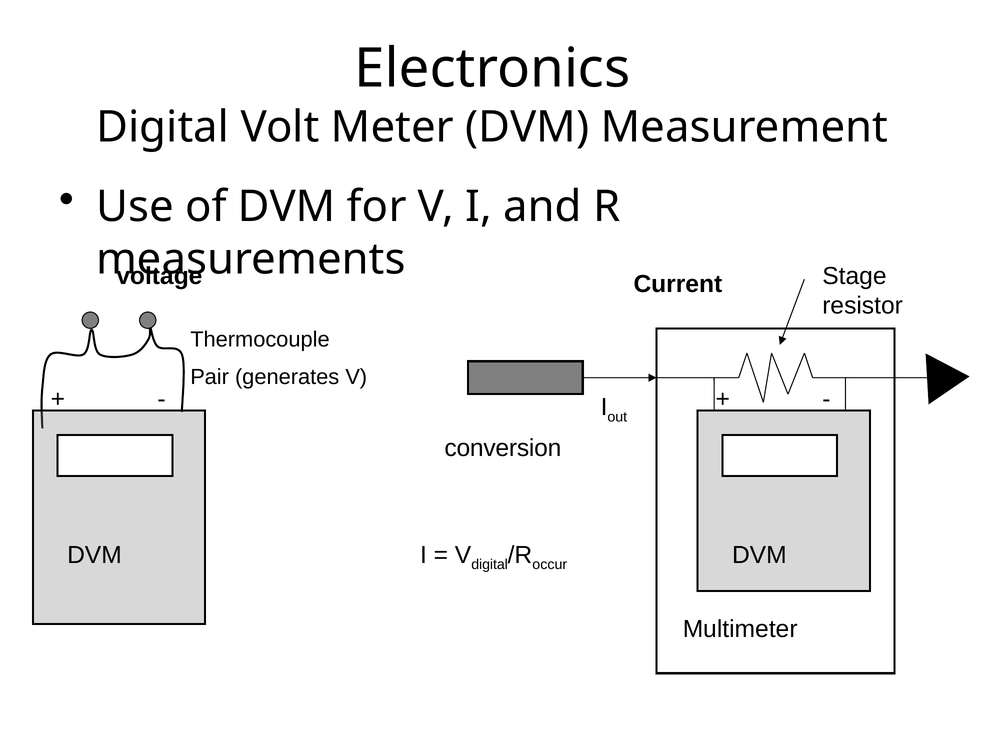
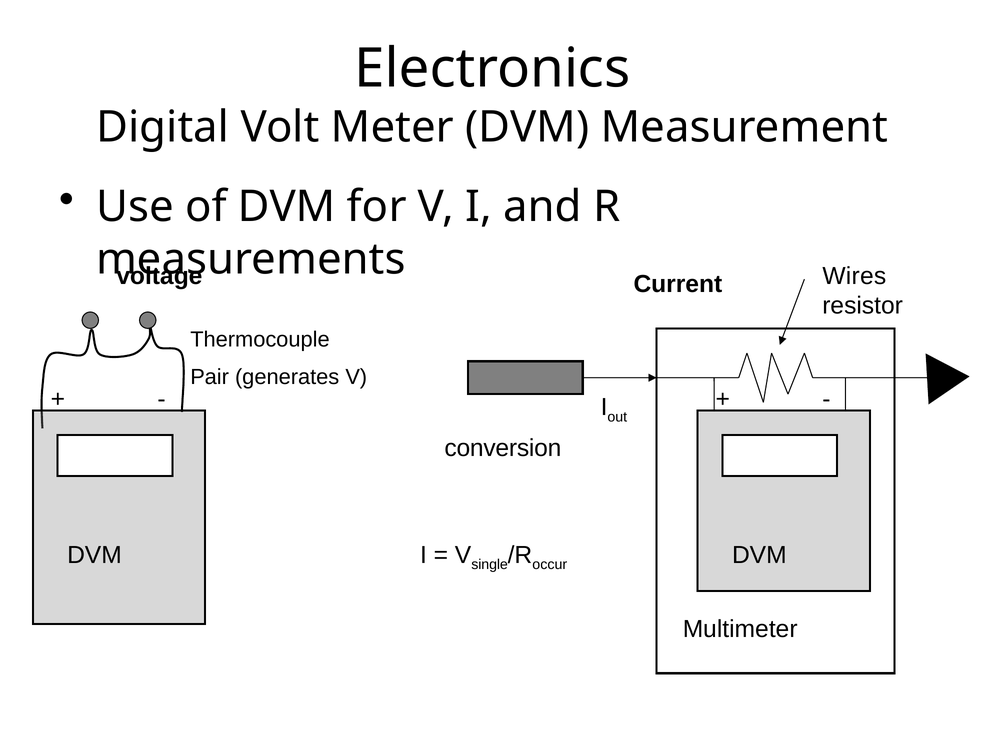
Stage: Stage -> Wires
V digital: digital -> single
